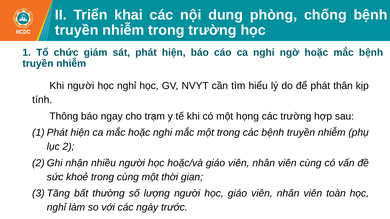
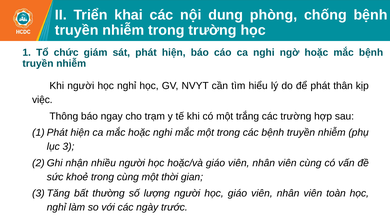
tính: tính -> việc
họng: họng -> trắng
2: 2 -> 3
